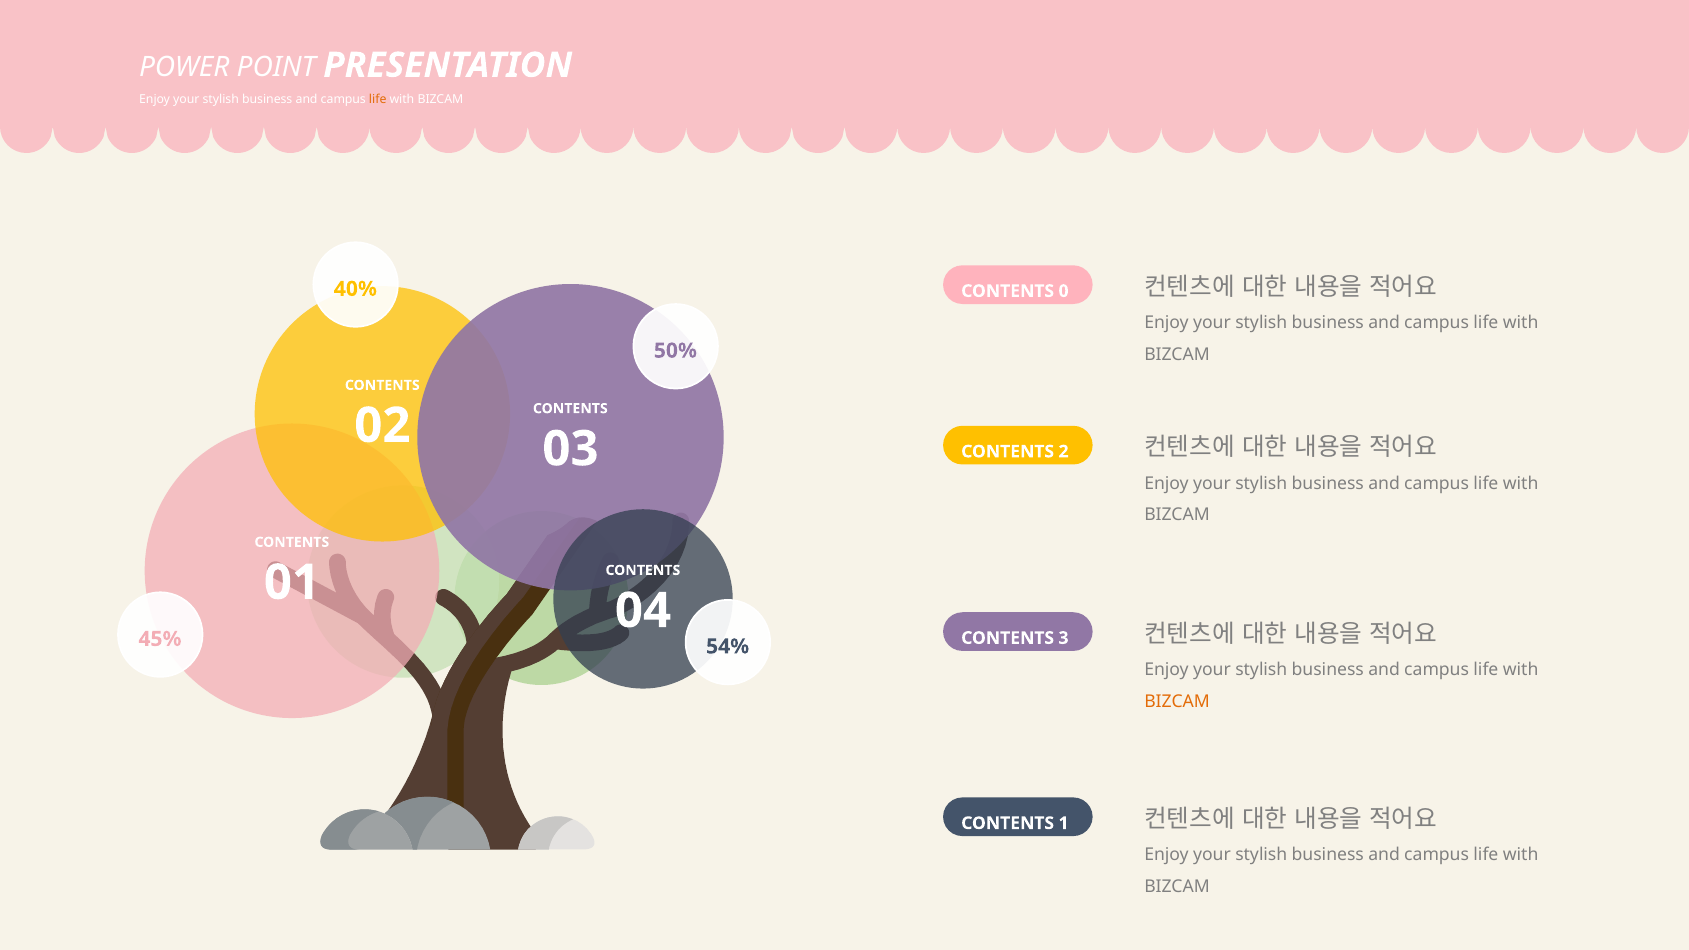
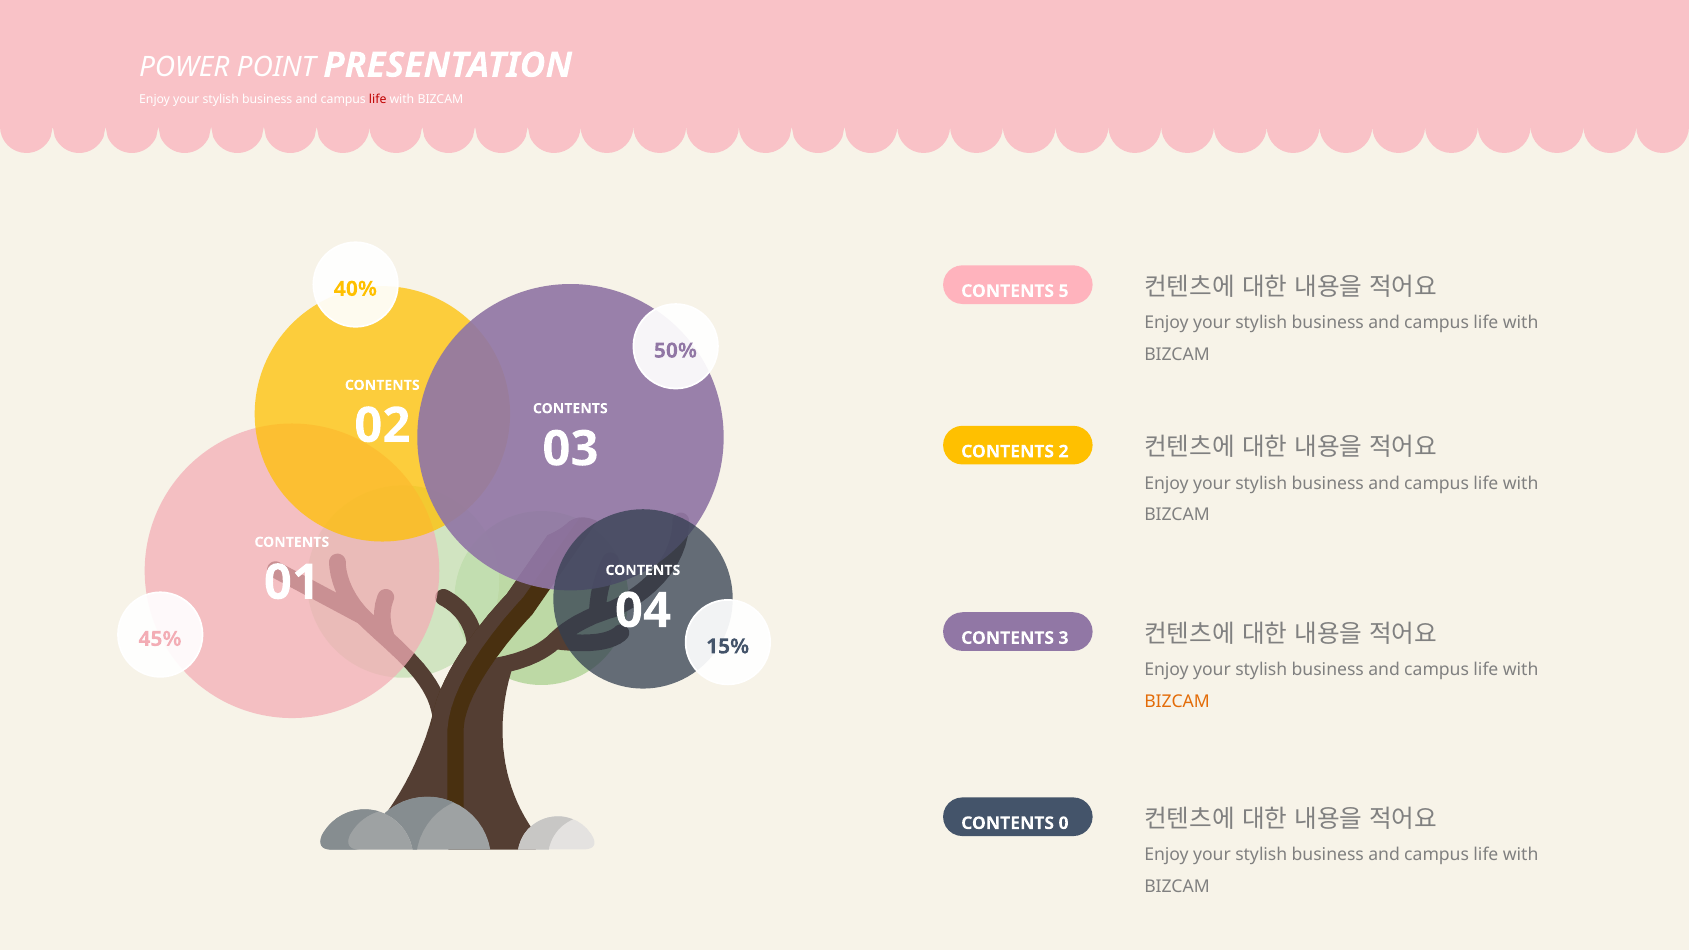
life at (378, 100) colour: orange -> red
0: 0 -> 5
54%: 54% -> 15%
1: 1 -> 0
